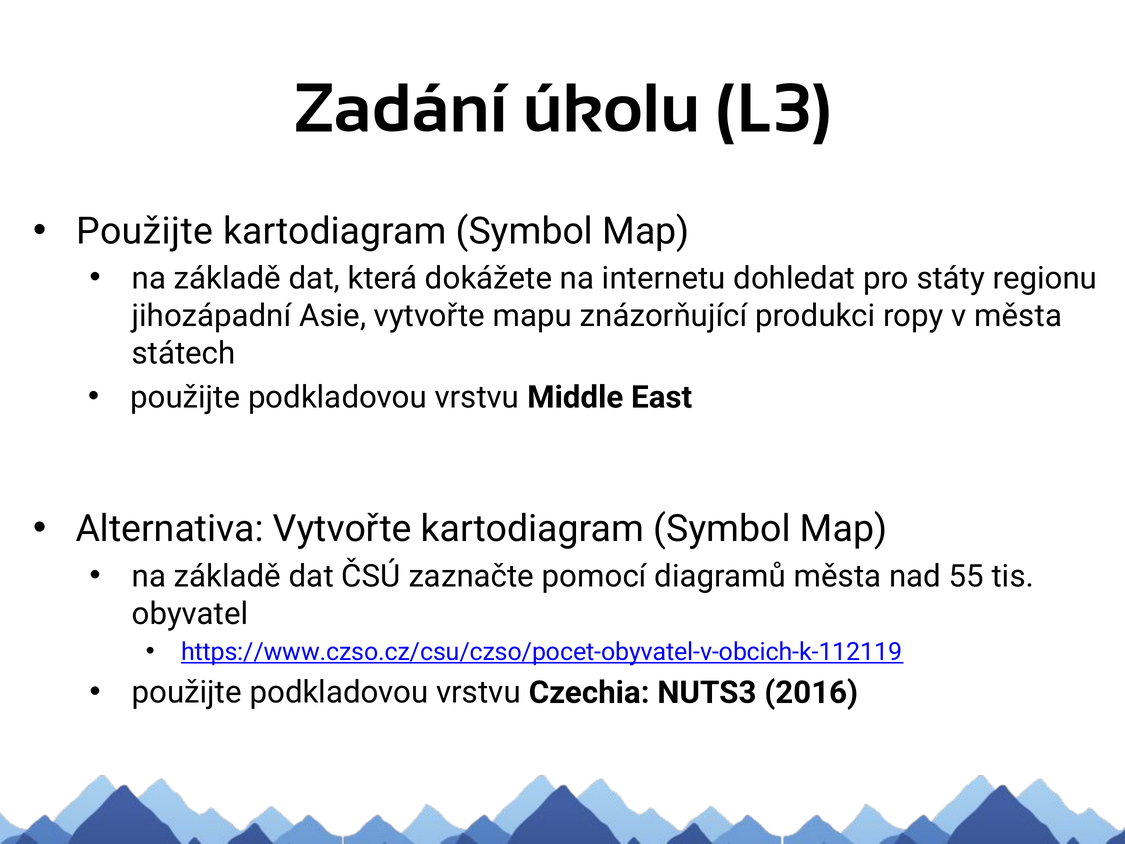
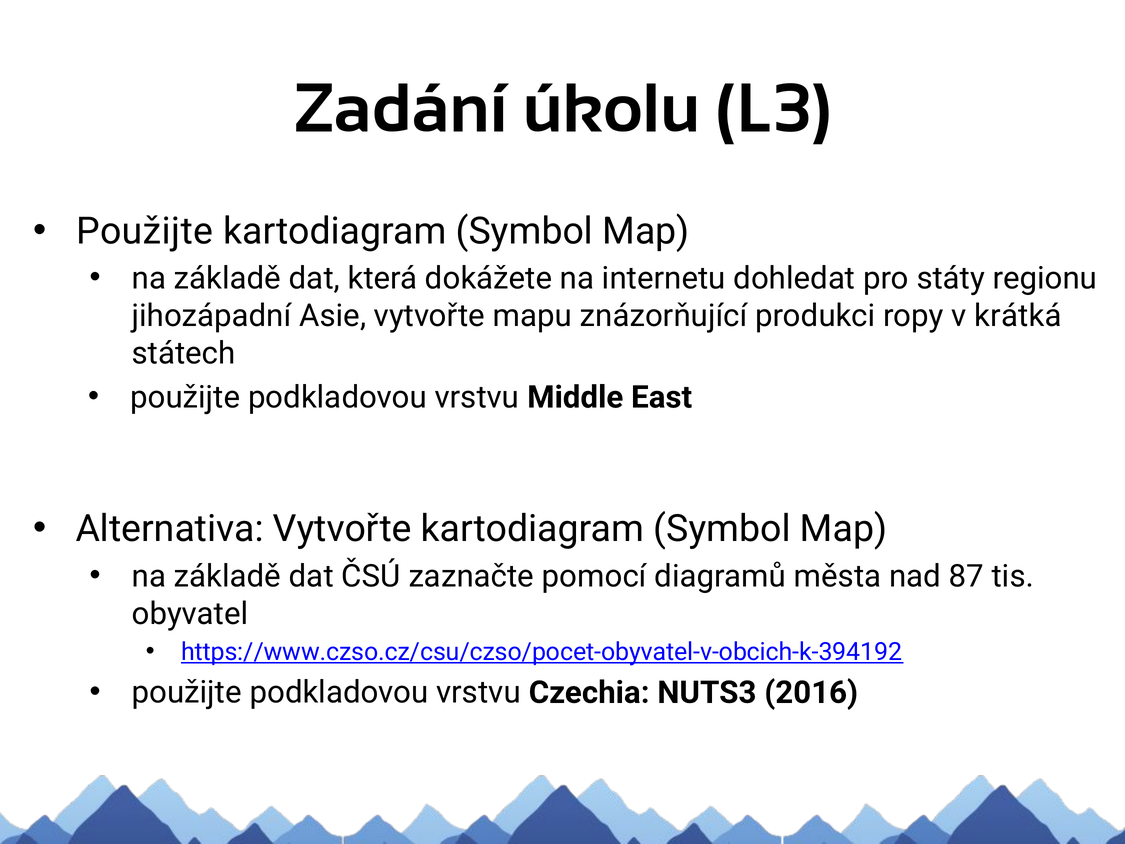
v města: města -> krátká
55: 55 -> 87
https://www.czso.cz/csu/czso/pocet-obyvatel-v-obcich-k-112119: https://www.czso.cz/csu/czso/pocet-obyvatel-v-obcich-k-112119 -> https://www.czso.cz/csu/czso/pocet-obyvatel-v-obcich-k-394192
